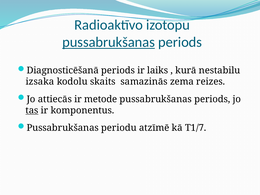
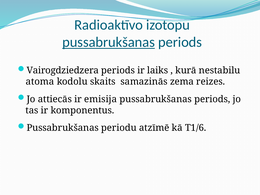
Diagnosticēšanā: Diagnosticēšanā -> Vairogdziedzera
izsaka: izsaka -> atoma
metode: metode -> emisija
tas underline: present -> none
T1/7: T1/7 -> T1/6
